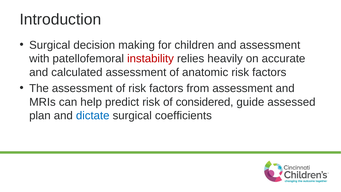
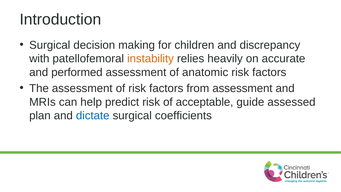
and assessment: assessment -> discrepancy
instability colour: red -> orange
calculated: calculated -> performed
considered: considered -> acceptable
